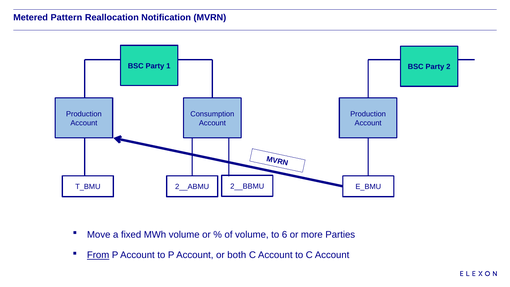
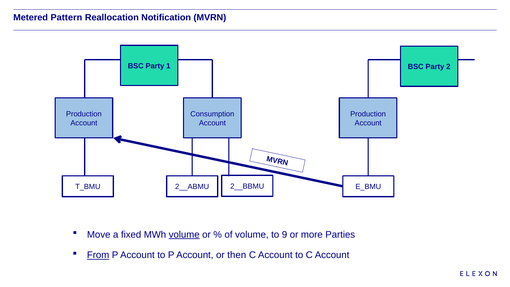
volume at (184, 235) underline: none -> present
6: 6 -> 9
both: both -> then
